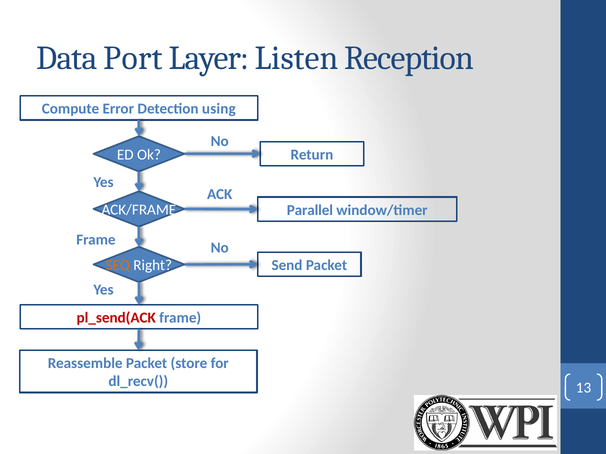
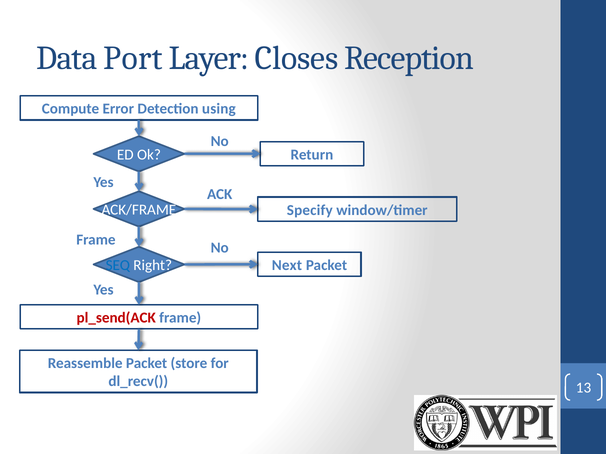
Listen: Listen -> Closes
Parallel: Parallel -> Specify
SEQ colour: orange -> blue
Send: Send -> Next
